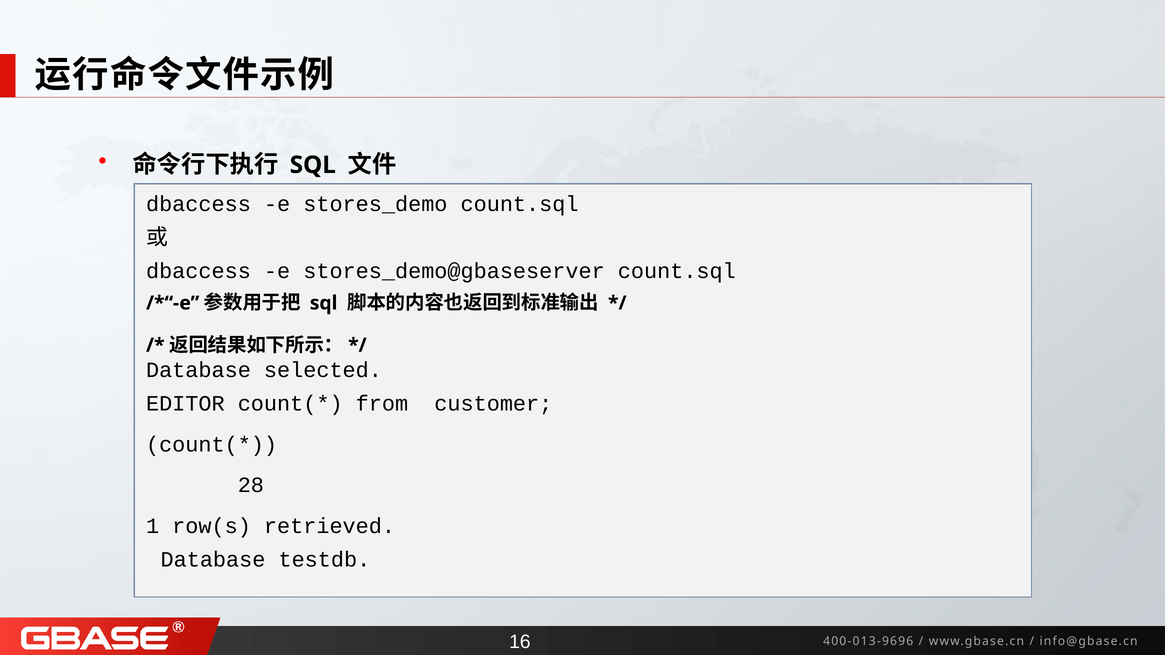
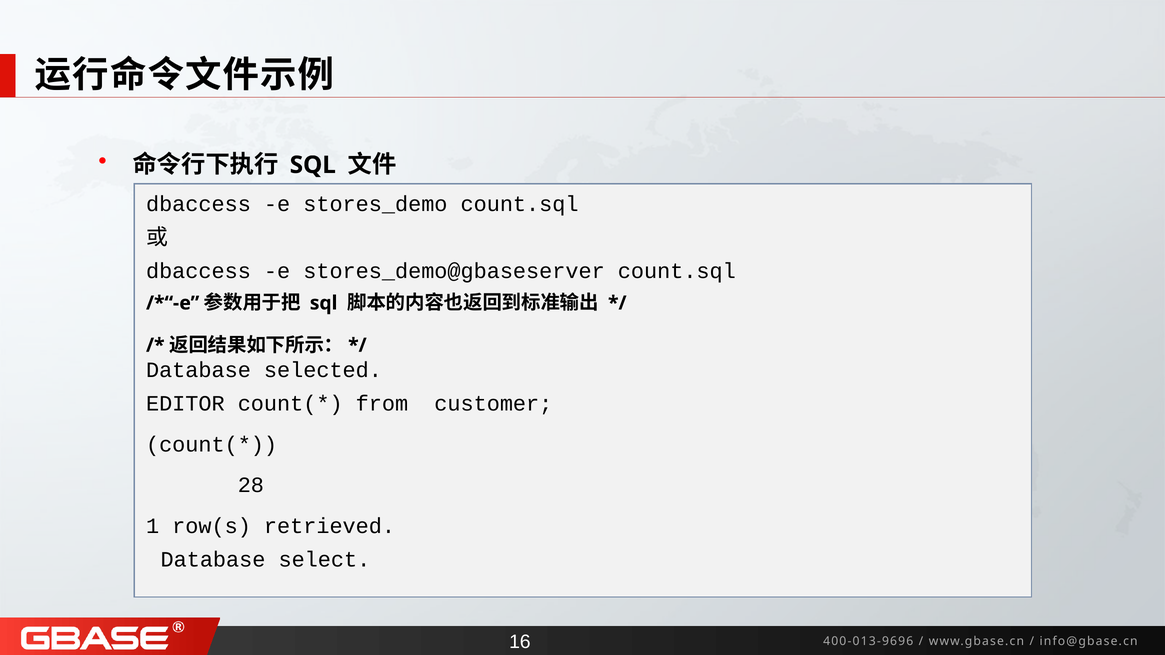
testdb: testdb -> select
